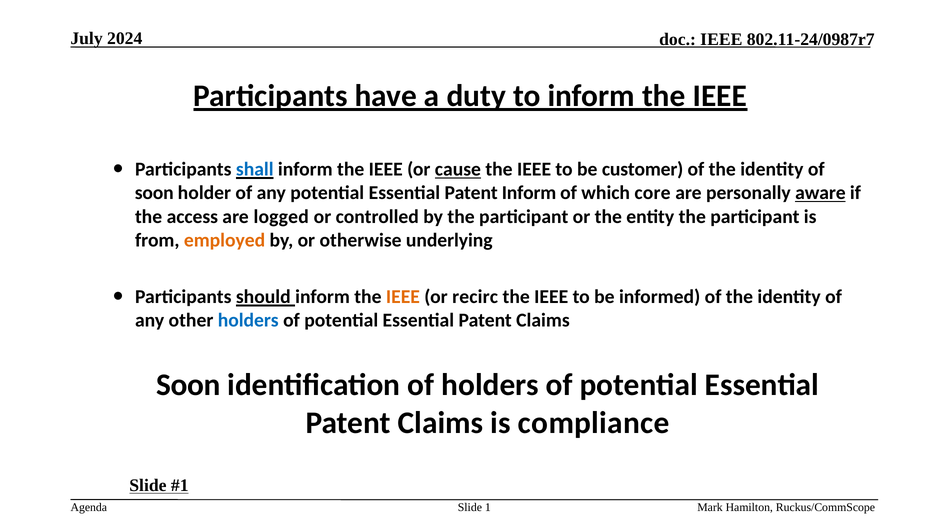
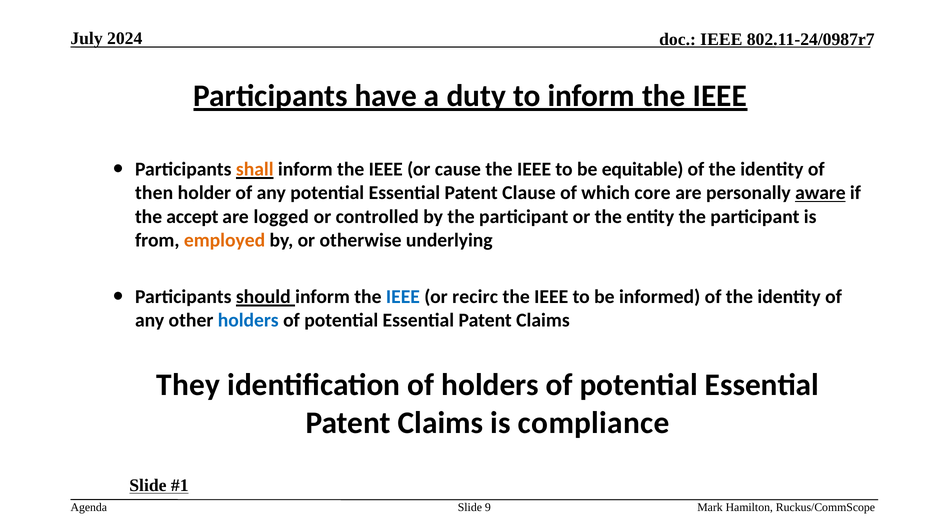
shall colour: blue -> orange
cause underline: present -> none
customer: customer -> equitable
soon at (154, 193): soon -> then
Patent Inform: Inform -> Clause
access: access -> accept
IEEE at (403, 297) colour: orange -> blue
Soon at (189, 385): Soon -> They
1: 1 -> 9
